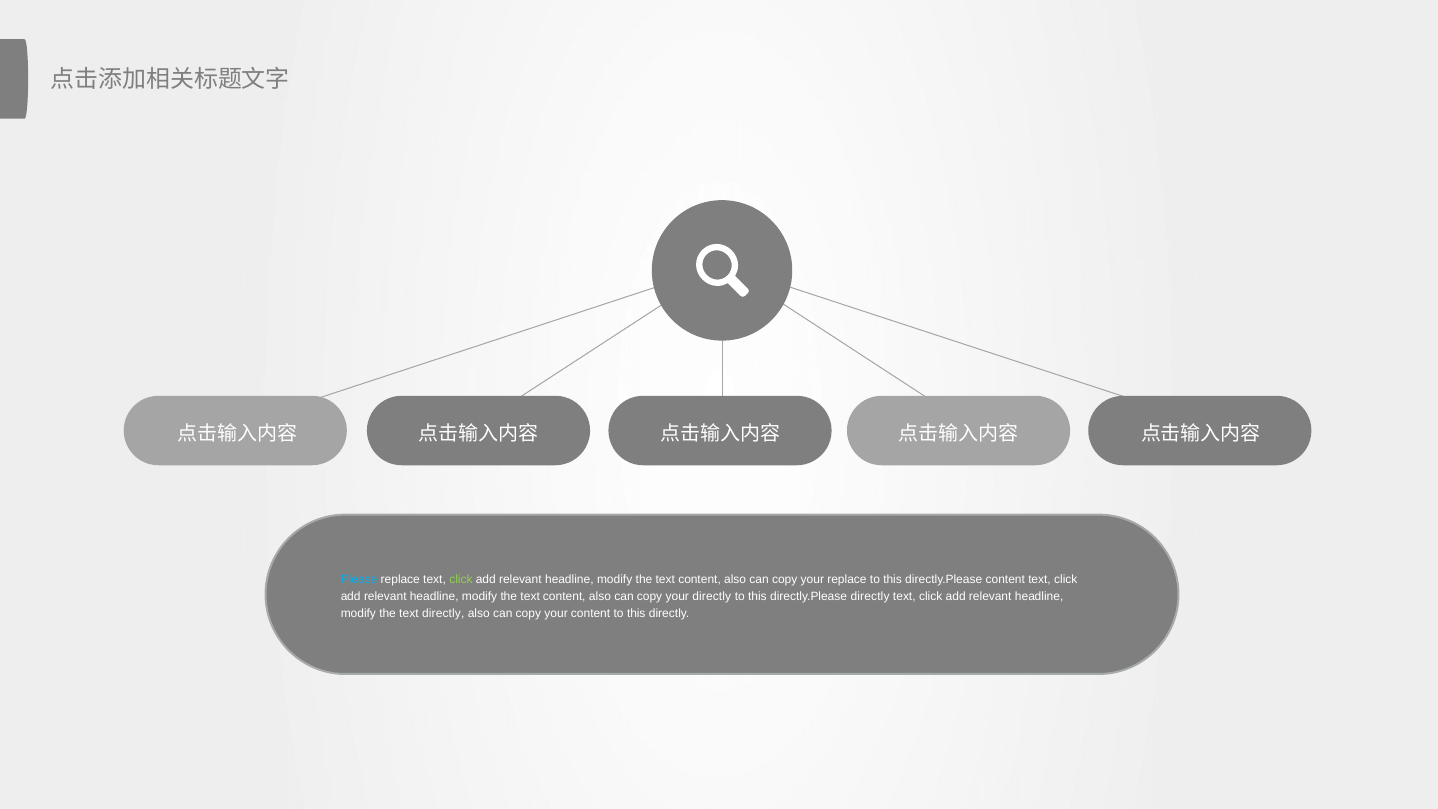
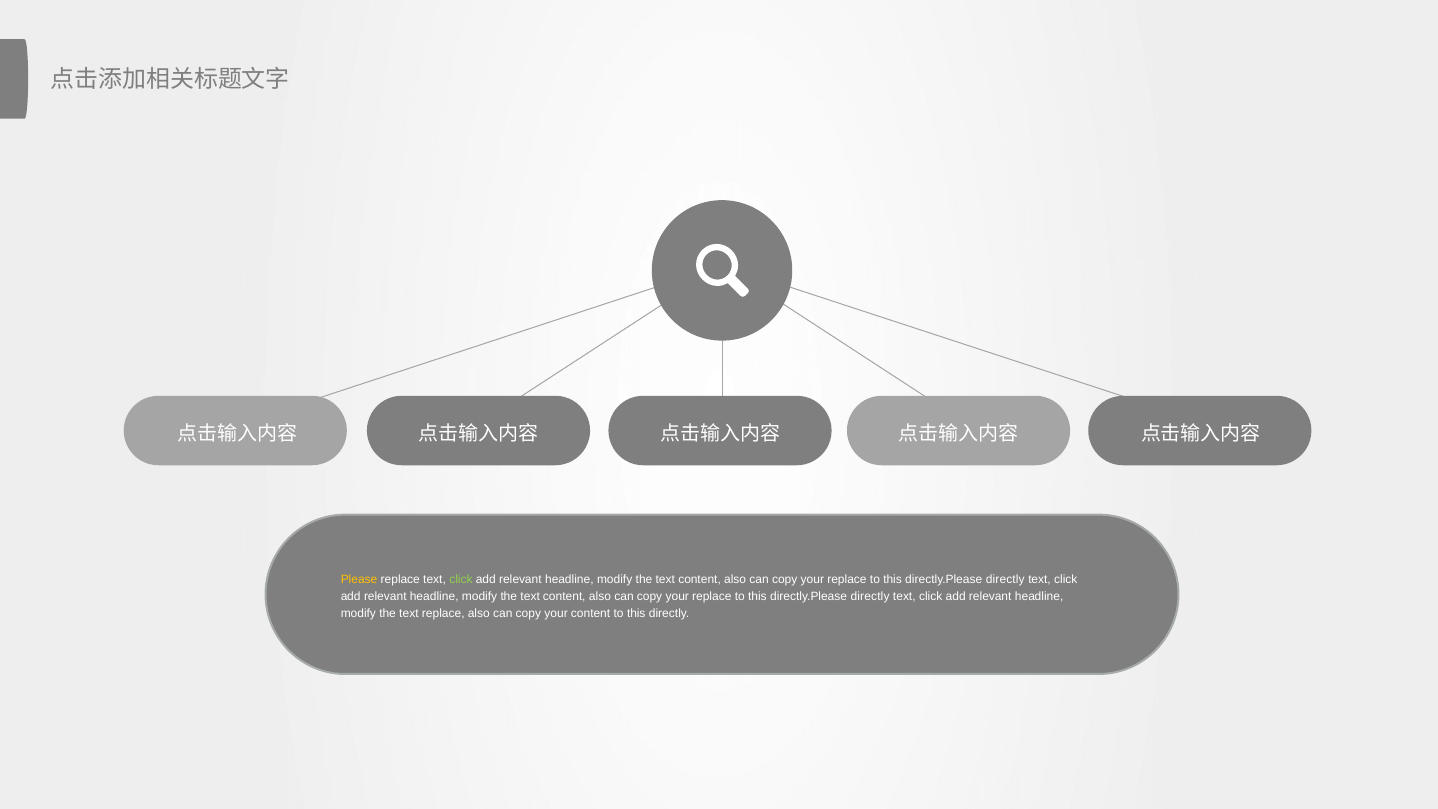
Please colour: light blue -> yellow
content at (1005, 579): content -> directly
directly at (712, 597): directly -> replace
text directly: directly -> replace
